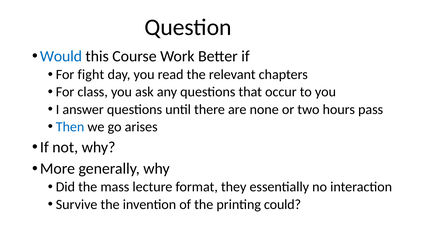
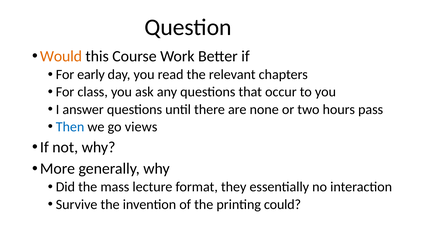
Would colour: blue -> orange
fight: fight -> early
arises: arises -> views
